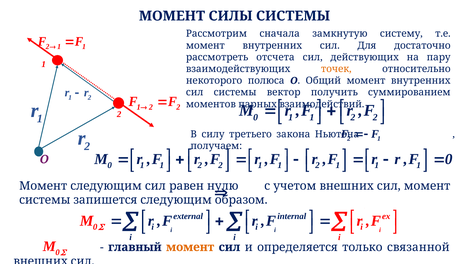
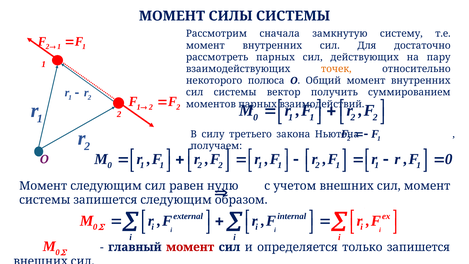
рассмотреть отсчета: отсчета -> парных
момент at (190, 247) colour: orange -> red
только связанной: связанной -> запишется
